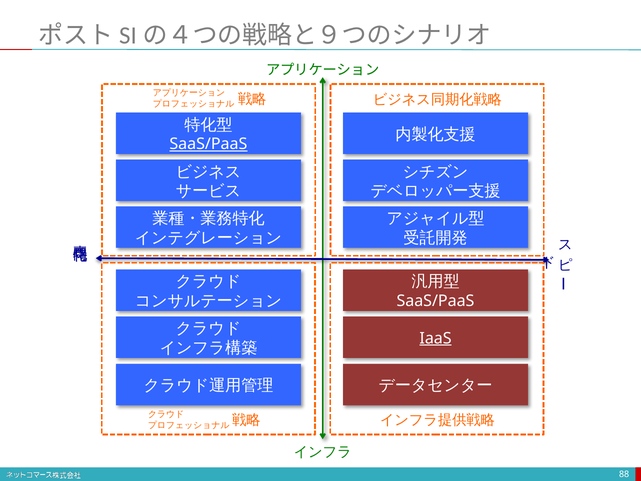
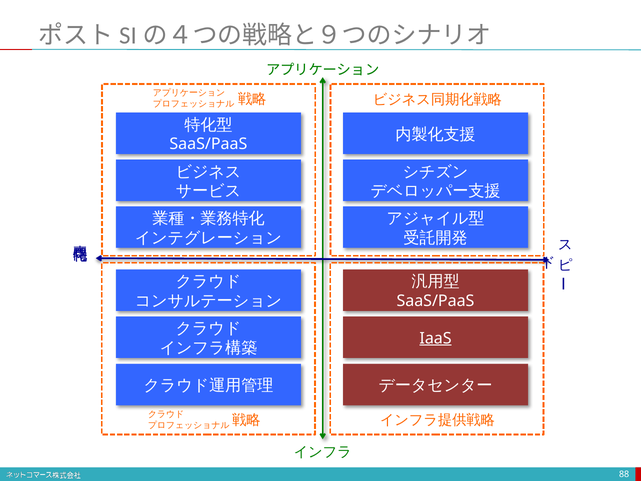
SaaS/PaaS at (208, 144) underline: present -> none
